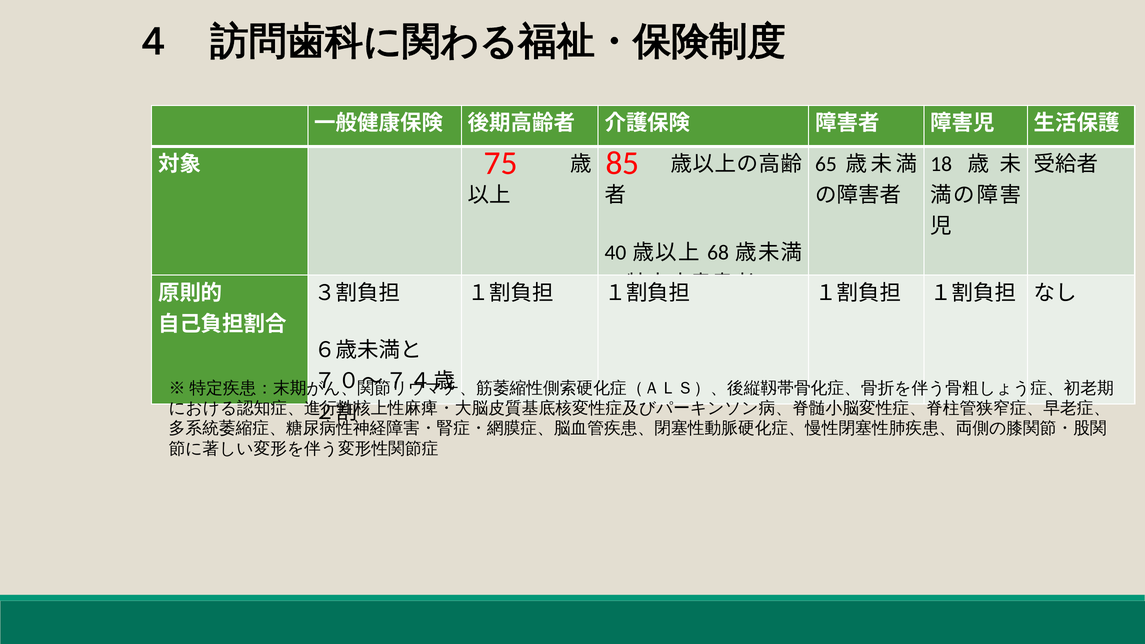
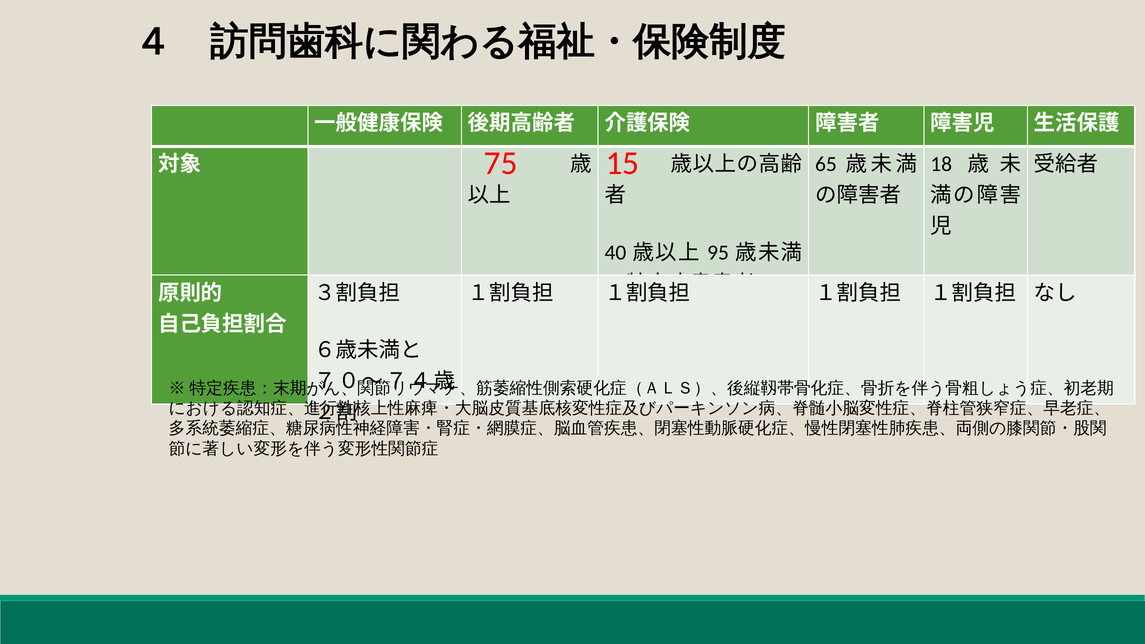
85: 85 -> 15
68: 68 -> 95
